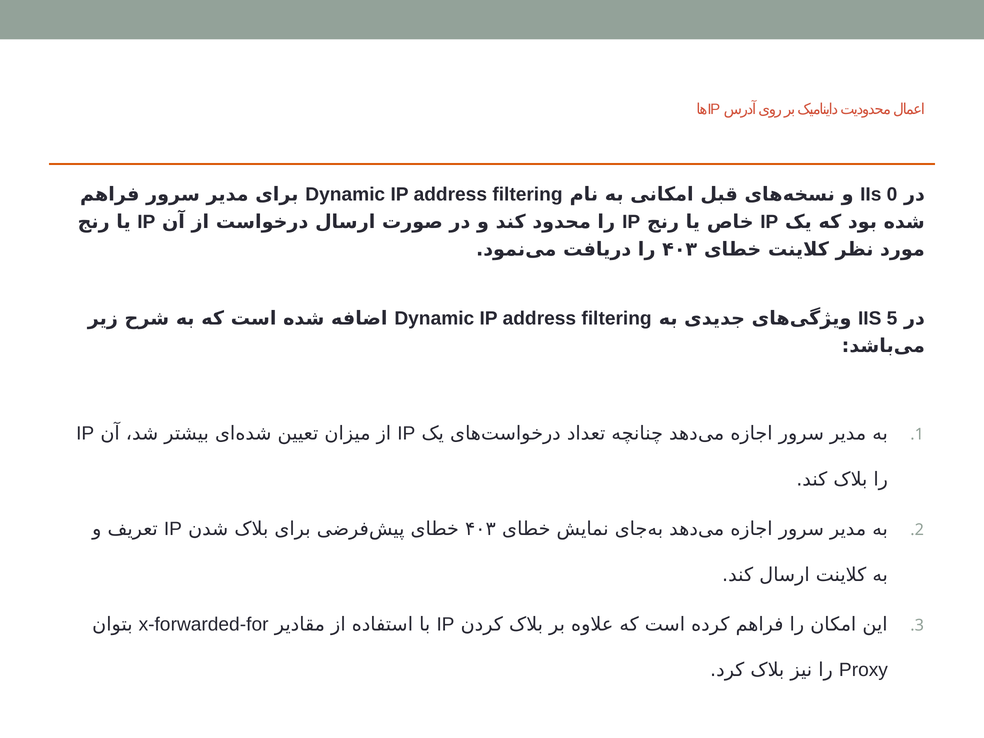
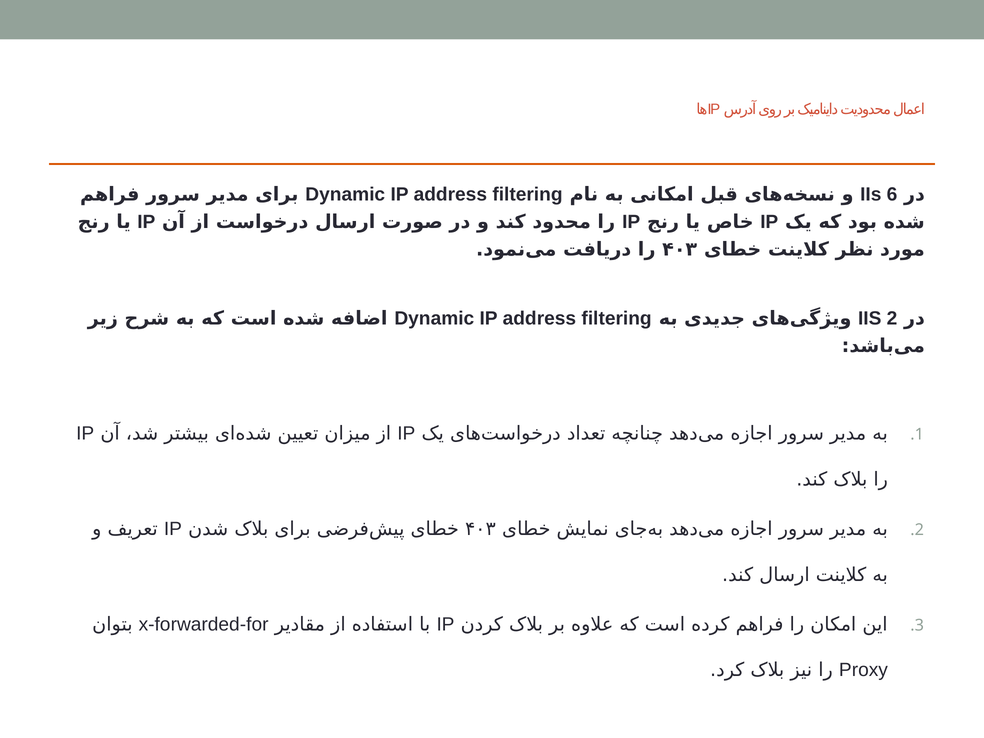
0: 0 -> 6
5: 5 -> 2
